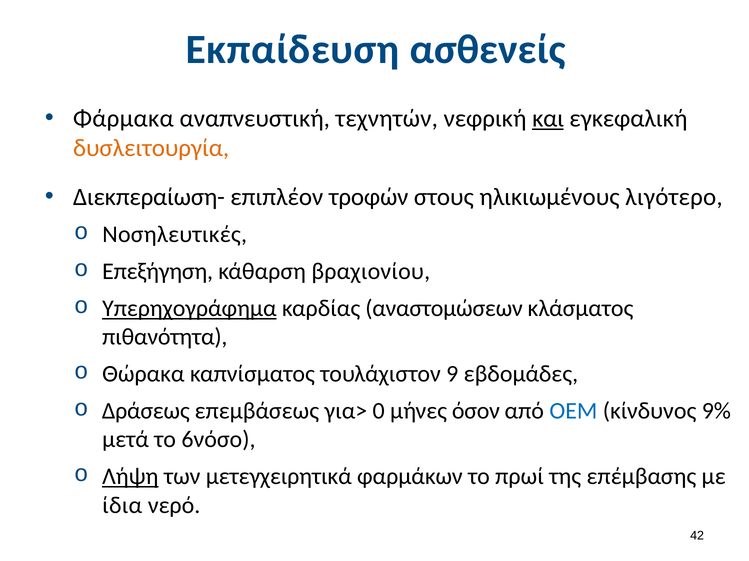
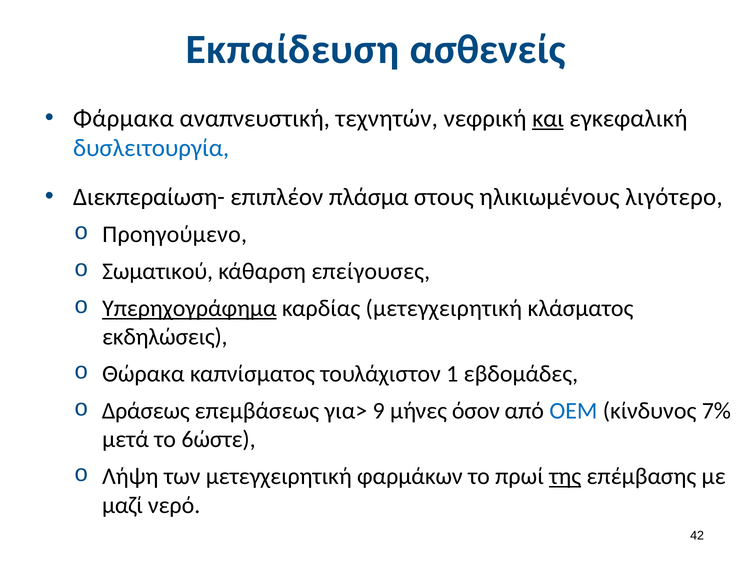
δυσλειτουργία colour: orange -> blue
τροφών: τροφών -> πλάσμα
Νοσηλευτικές: Νοσηλευτικές -> Προηγούμενο
Επεξήγηση: Επεξήγηση -> Σωματικού
βραχιονίου: βραχιονίου -> επείγουσες
καρδίας αναστομώσεων: αναστομώσεων -> μετεγχειρητική
πιθανότητα: πιθανότητα -> εκδηλώσεις
9: 9 -> 1
0: 0 -> 9
9%: 9% -> 7%
6νόσο: 6νόσο -> 6ώστε
Λήψη underline: present -> none
των μετεγχειρητικά: μετεγχειρητικά -> μετεγχειρητική
της underline: none -> present
ίδια: ίδια -> μαζί
